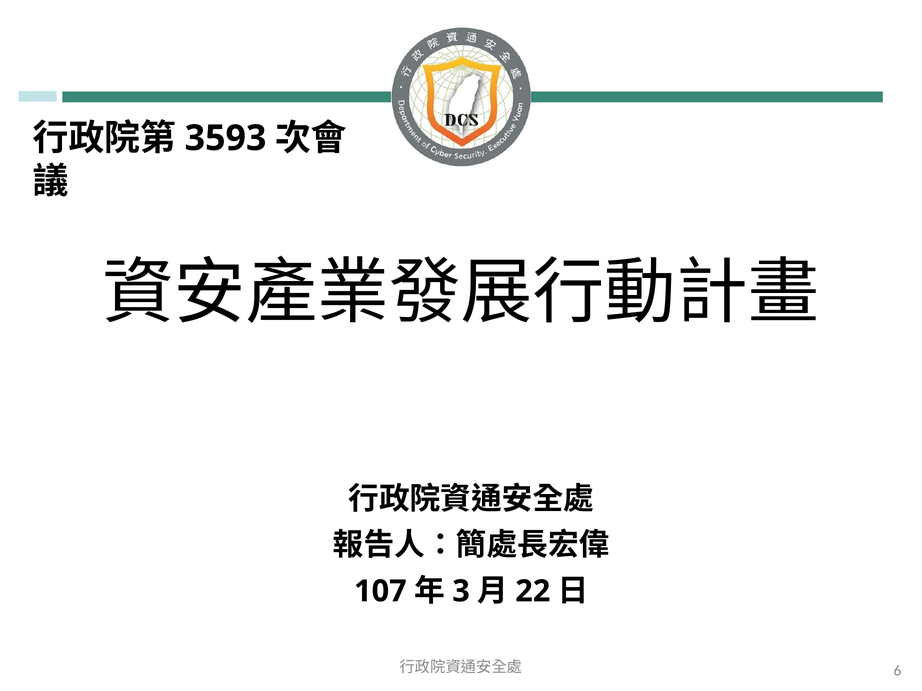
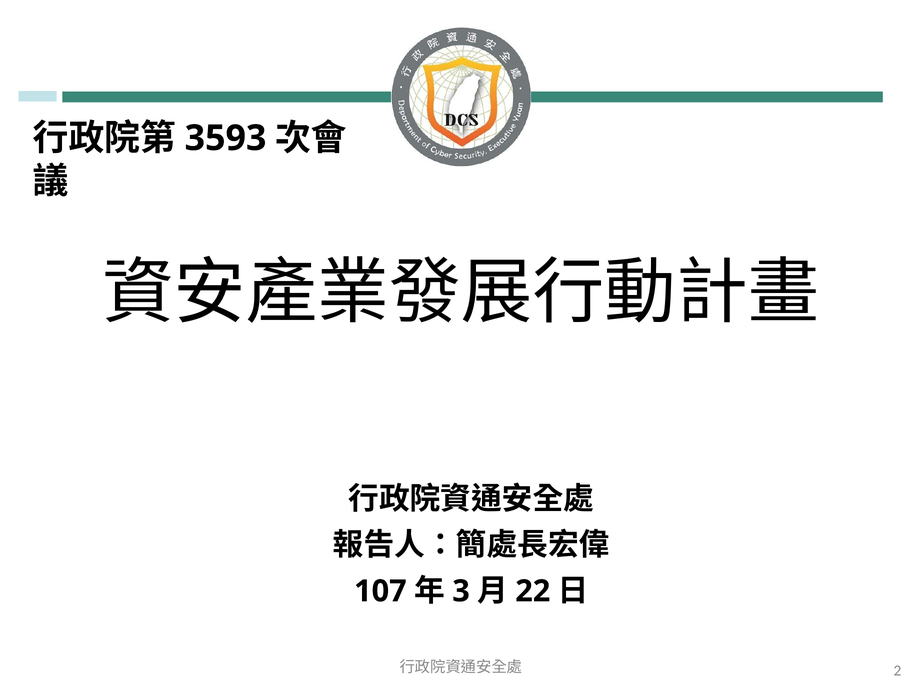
6: 6 -> 2
